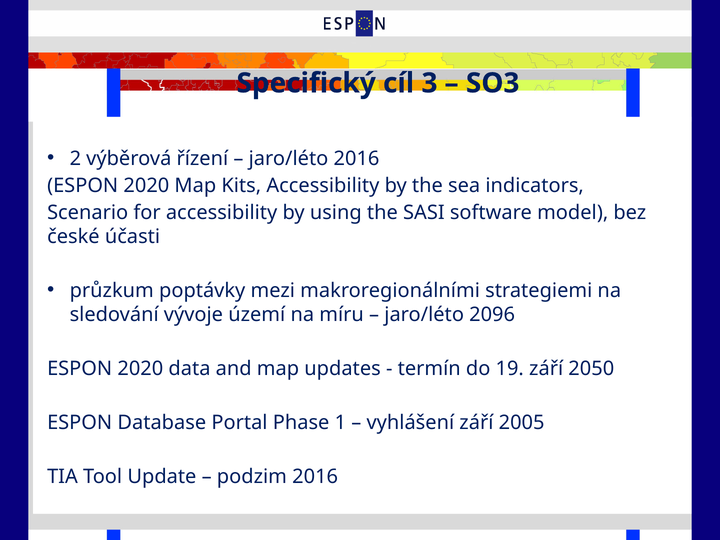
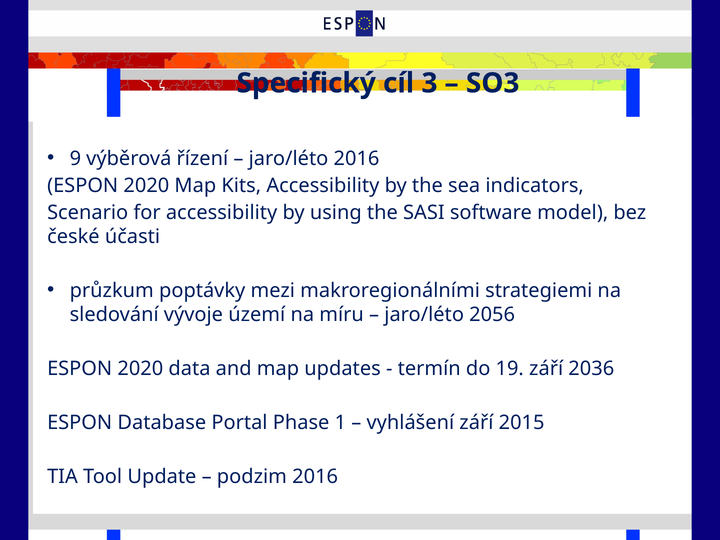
2: 2 -> 9
2096: 2096 -> 2056
2050: 2050 -> 2036
2005: 2005 -> 2015
